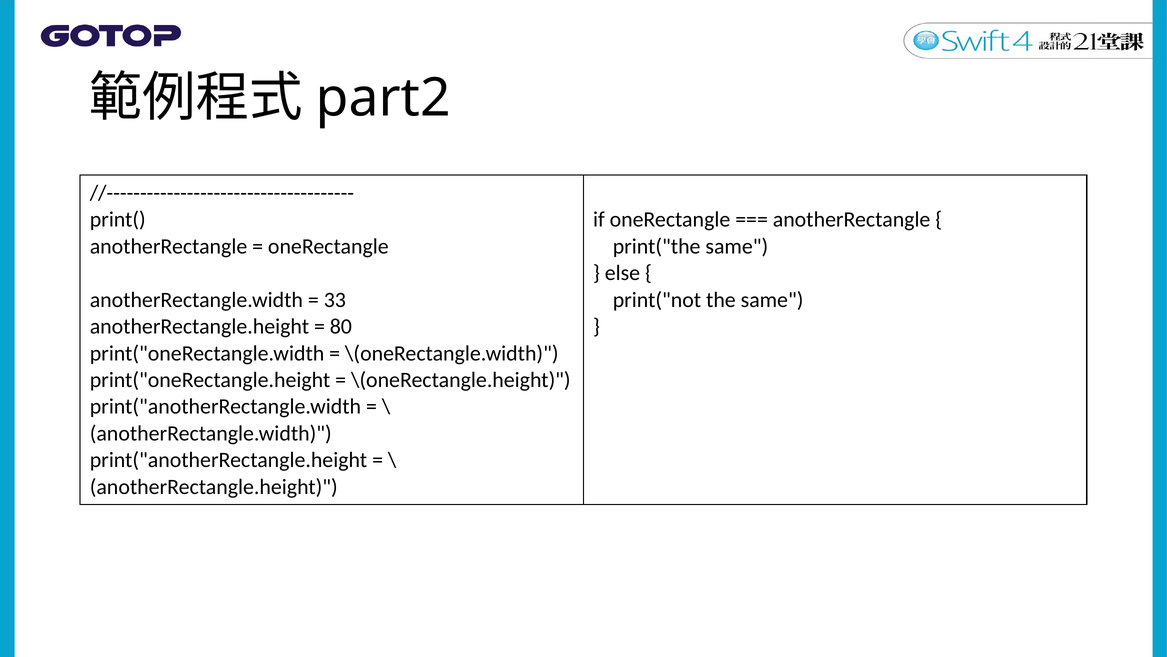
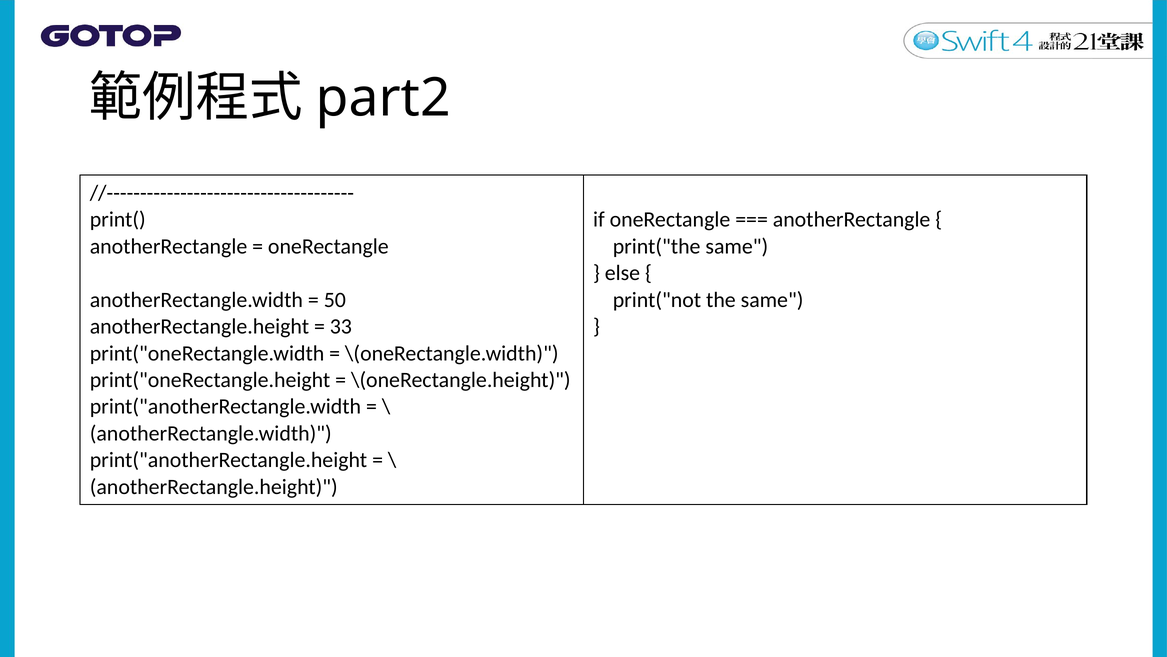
33: 33 -> 50
80: 80 -> 33
